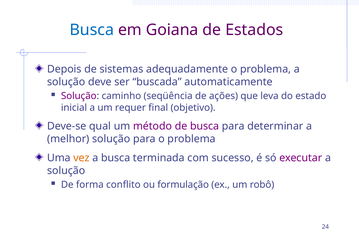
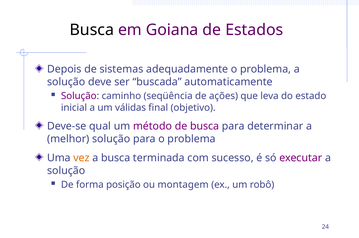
Busca at (92, 30) colour: blue -> black
requer: requer -> válidas
conflito: conflito -> posição
formulação: formulação -> montagem
